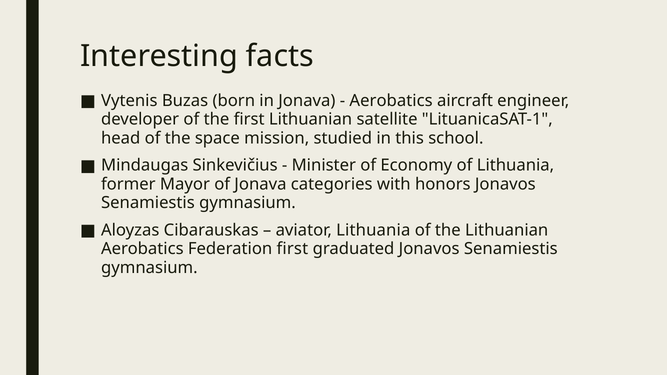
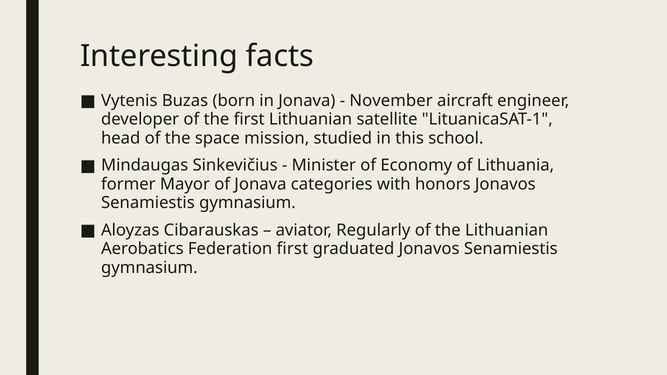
Aerobatics at (391, 101): Aerobatics -> November
aviator Lithuania: Lithuania -> Regularly
